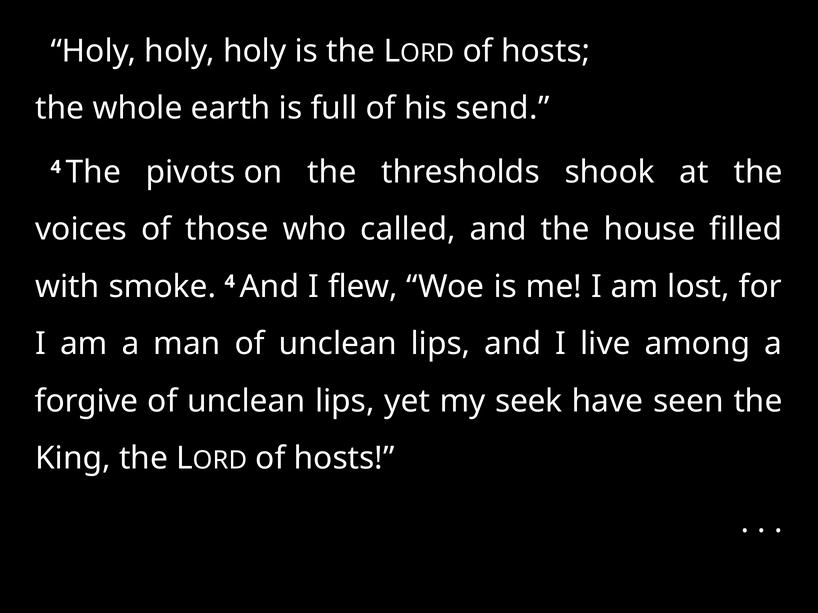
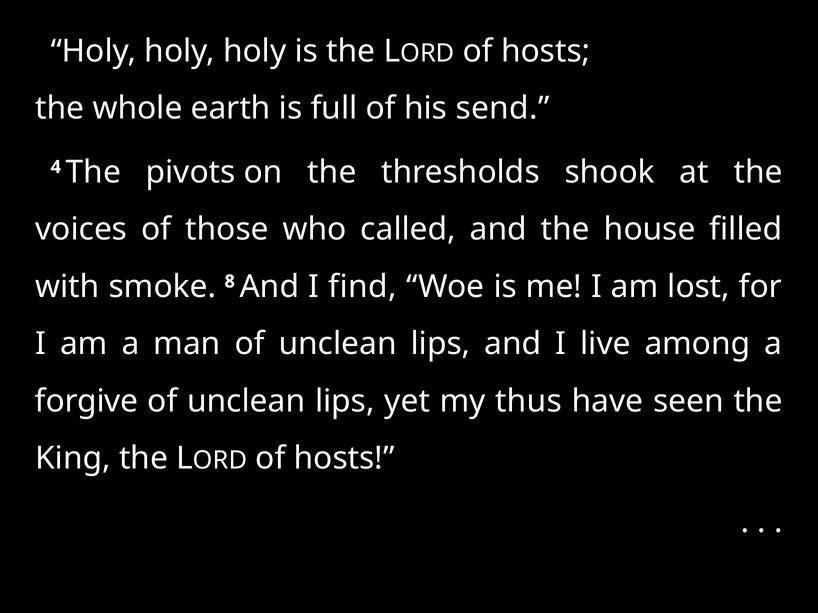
smoke 4: 4 -> 8
flew: flew -> find
seek: seek -> thus
